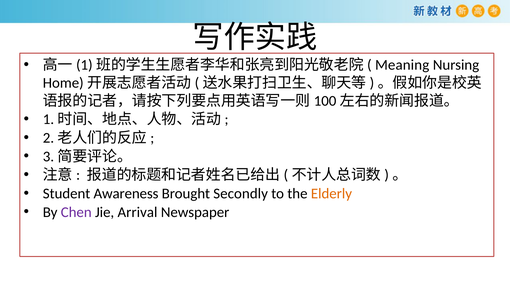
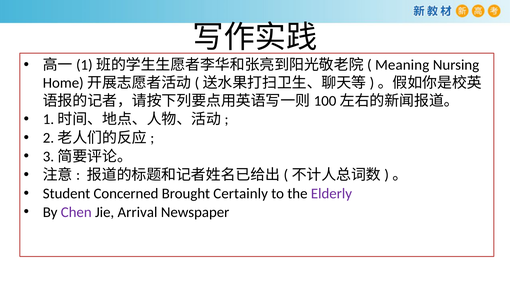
Awareness: Awareness -> Concerned
Secondly: Secondly -> Certainly
Elderly colour: orange -> purple
